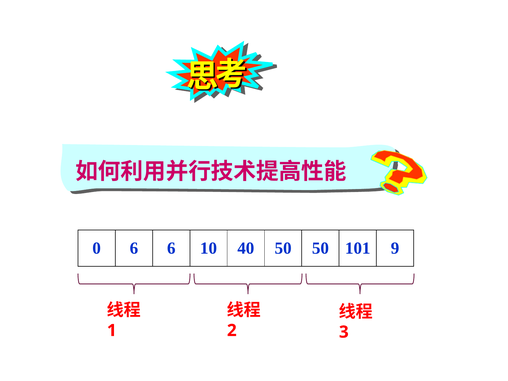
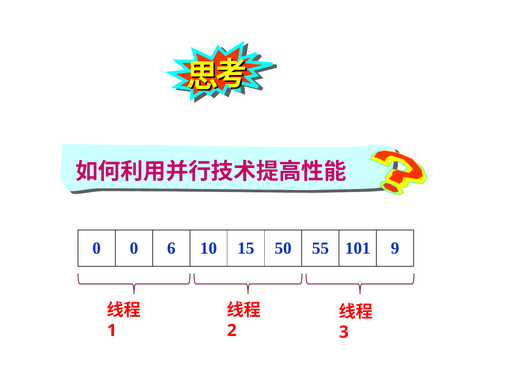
0 6: 6 -> 0
40: 40 -> 15
50 50: 50 -> 55
